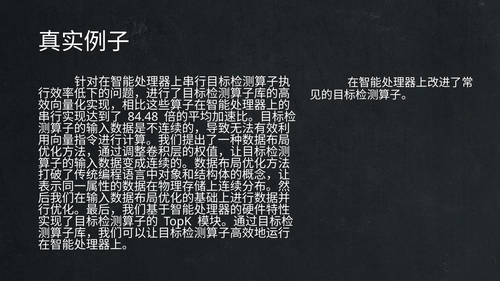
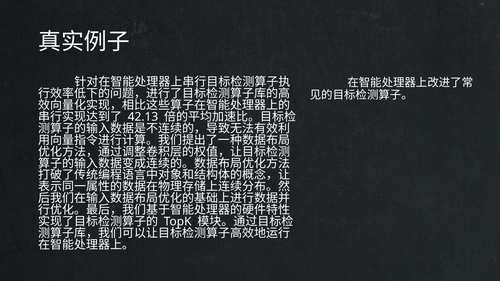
84.48: 84.48 -> 42.13
